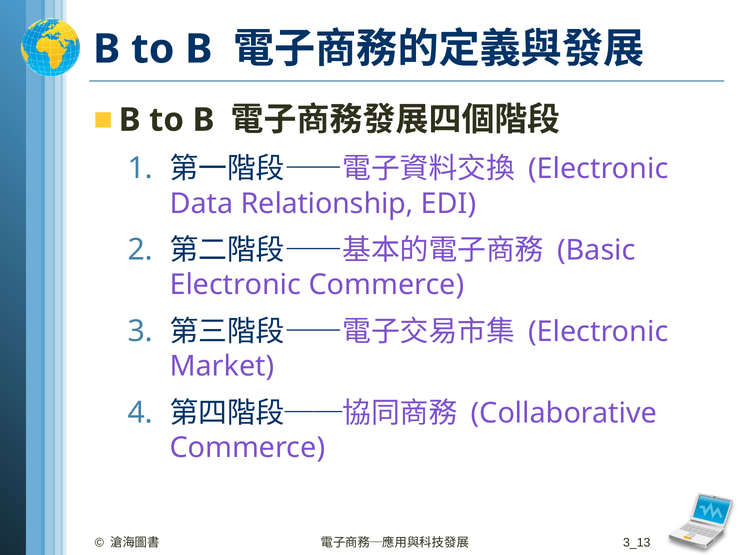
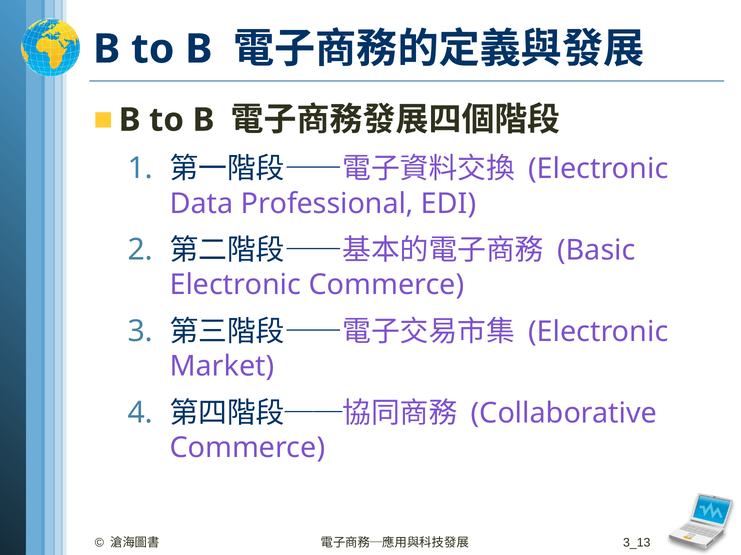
Relationship: Relationship -> Professional
